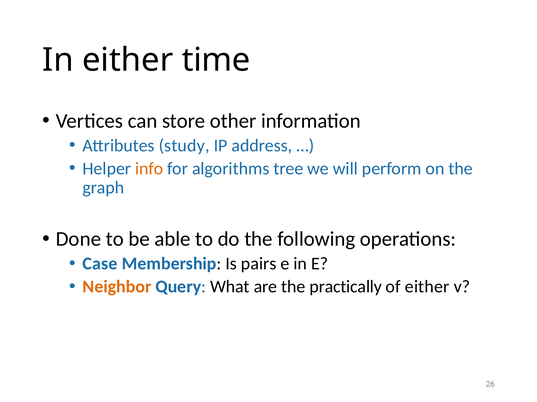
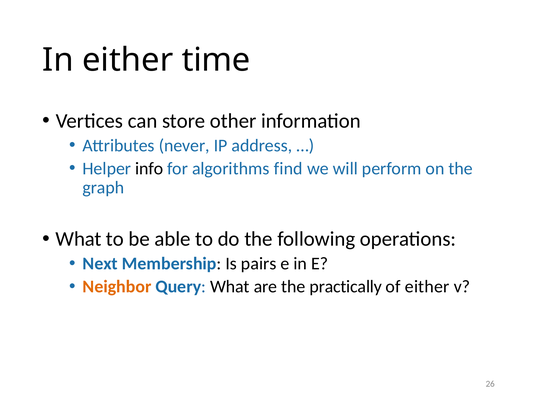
study: study -> never
info colour: orange -> black
tree: tree -> find
Done at (78, 240): Done -> What
Case: Case -> Next
